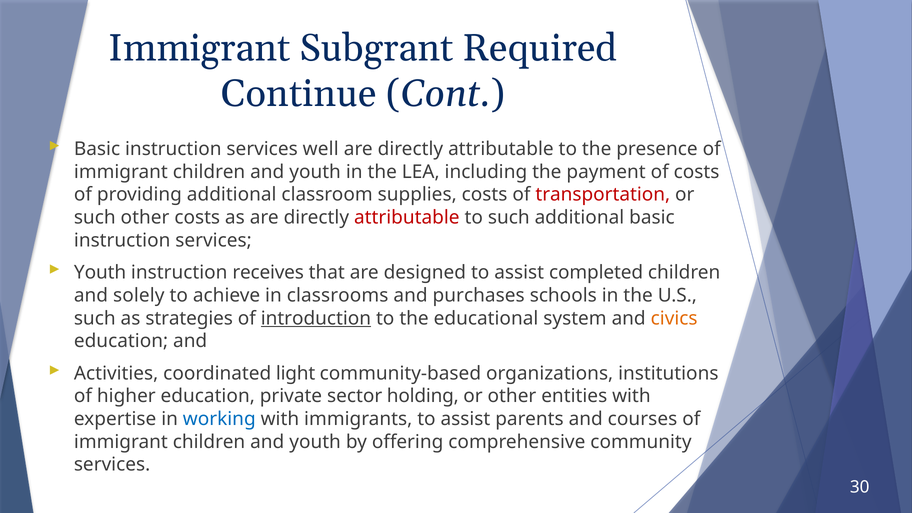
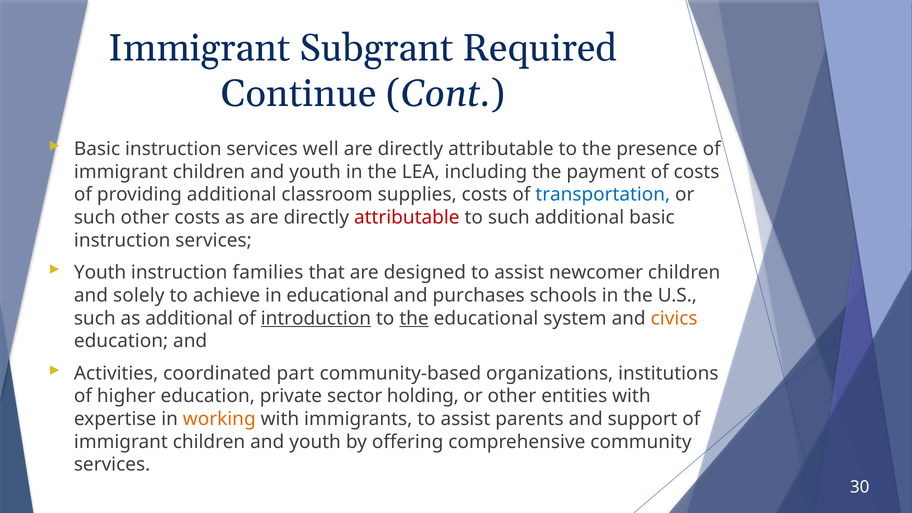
transportation colour: red -> blue
receives: receives -> families
completed: completed -> newcomer
in classrooms: classrooms -> educational
as strategies: strategies -> additional
the at (414, 318) underline: none -> present
light: light -> part
working colour: blue -> orange
courses: courses -> support
